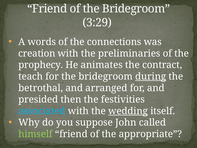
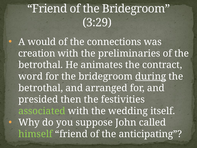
words: words -> would
prophecy at (41, 65): prophecy -> betrothal
teach: teach -> word
associated colour: light blue -> light green
wedding underline: present -> none
appropriate: appropriate -> anticipating
